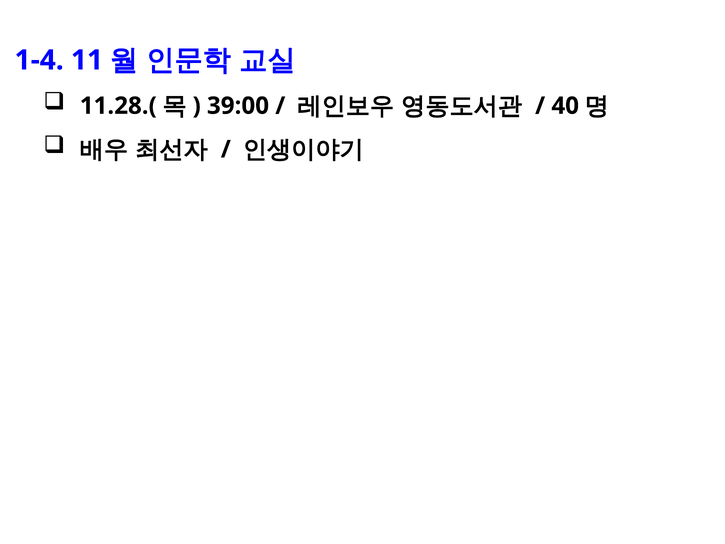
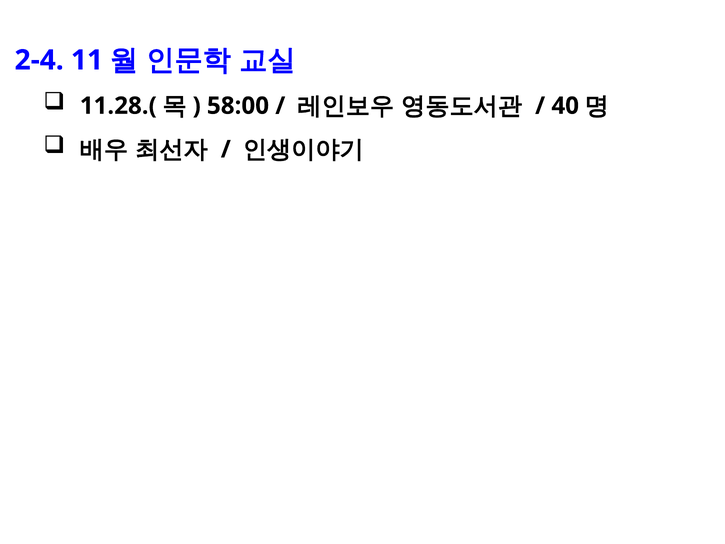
1-4: 1-4 -> 2-4
39:00: 39:00 -> 58:00
